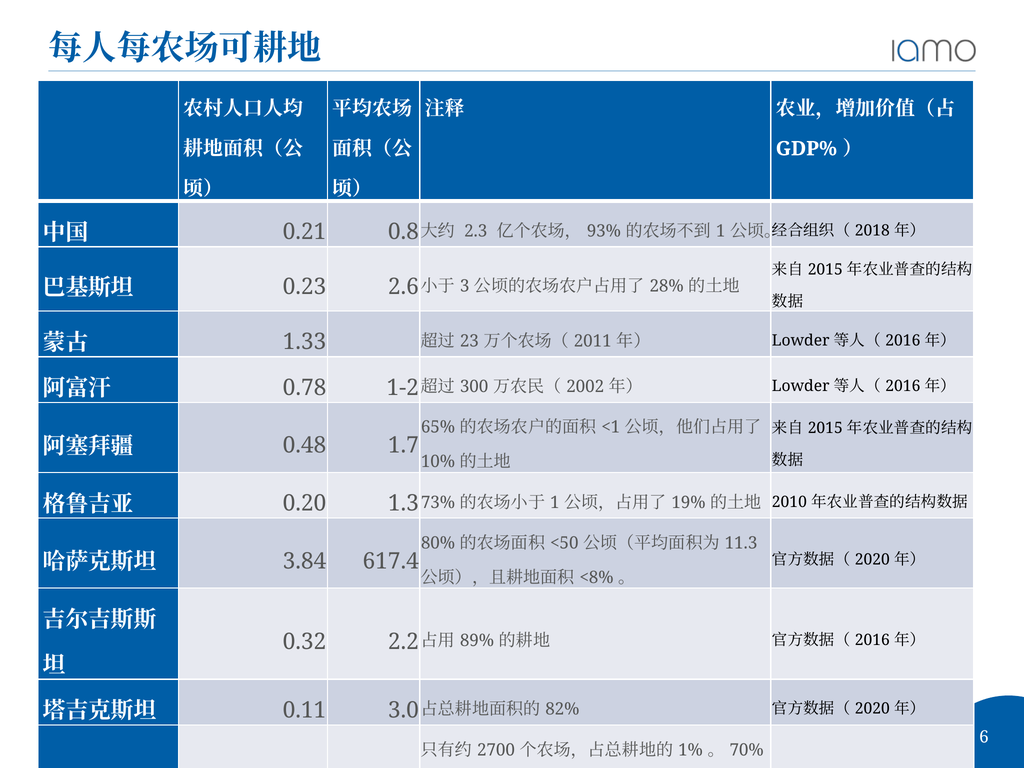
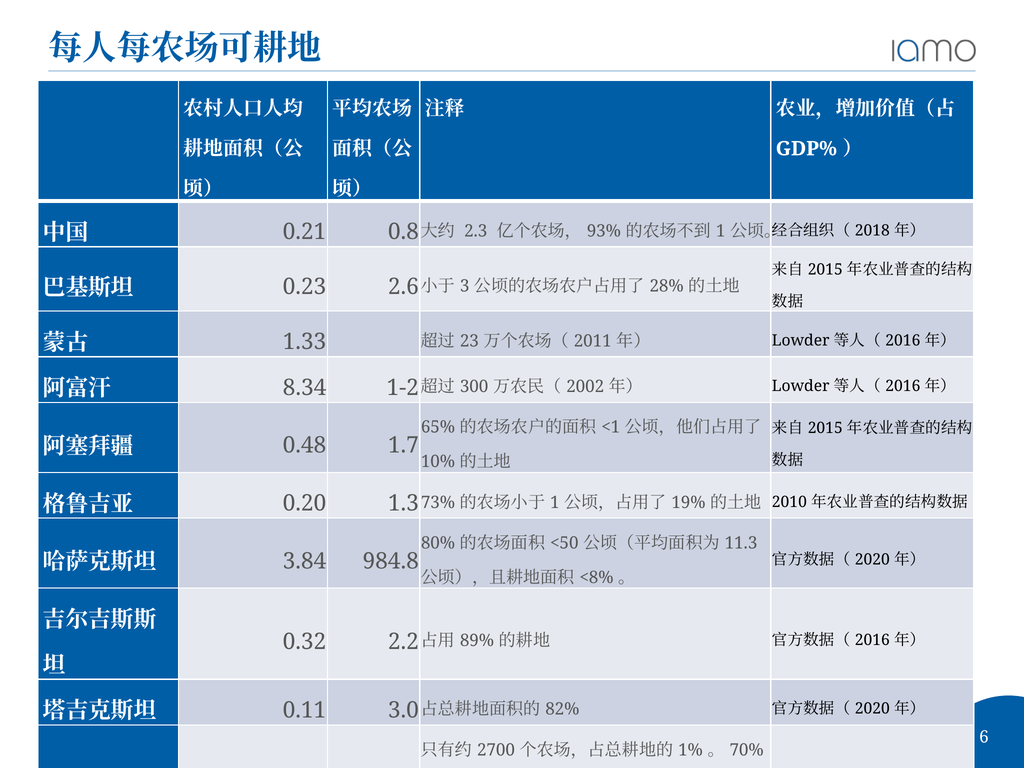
0.78: 0.78 -> 8.34
617.4: 617.4 -> 984.8
